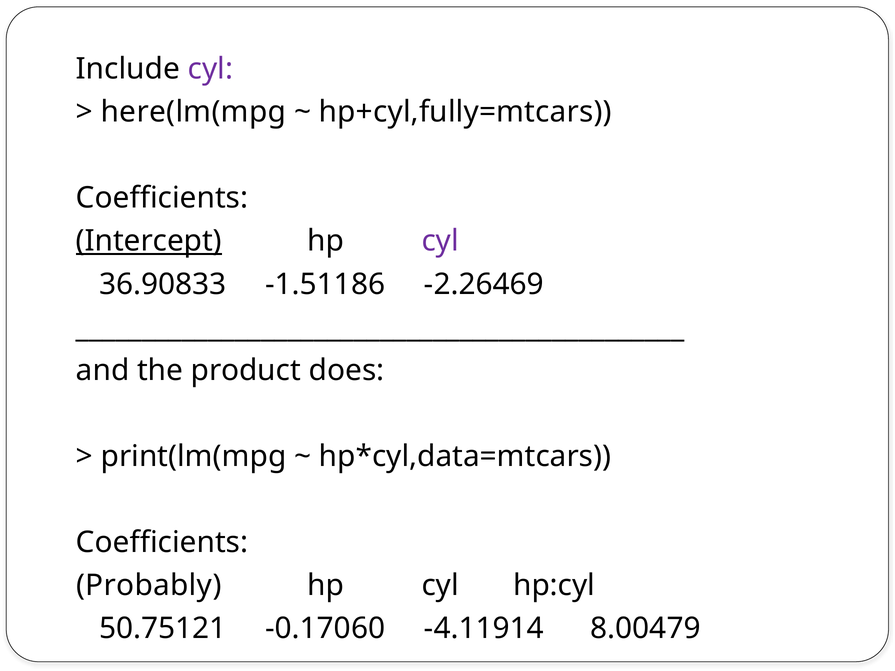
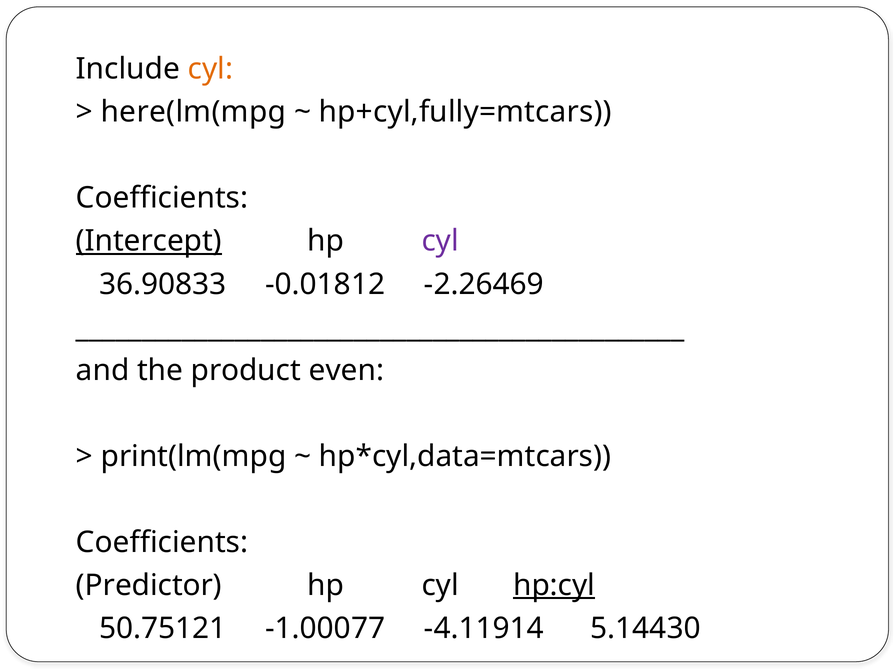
cyl at (210, 69) colour: purple -> orange
-1.51186: -1.51186 -> -0.01812
does: does -> even
Probably: Probably -> Predictor
hp:cyl underline: none -> present
-0.17060: -0.17060 -> -1.00077
8.00479: 8.00479 -> 5.14430
